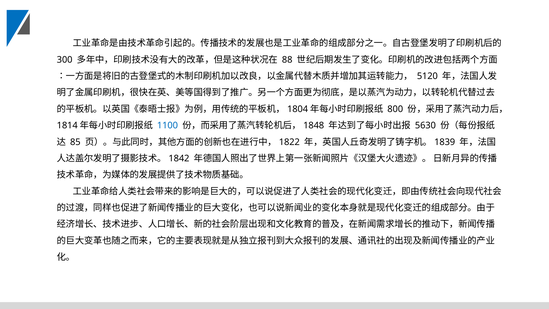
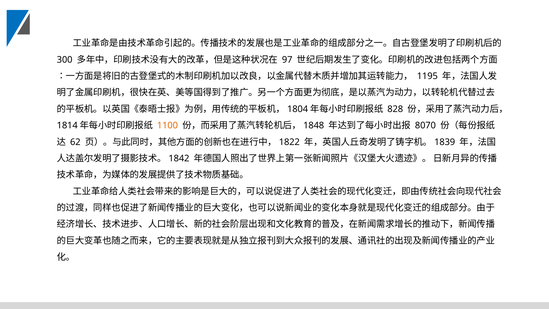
88: 88 -> 97
5120: 5120 -> 1195
800: 800 -> 828
1100 colour: blue -> orange
5630: 5630 -> 8070
85: 85 -> 62
